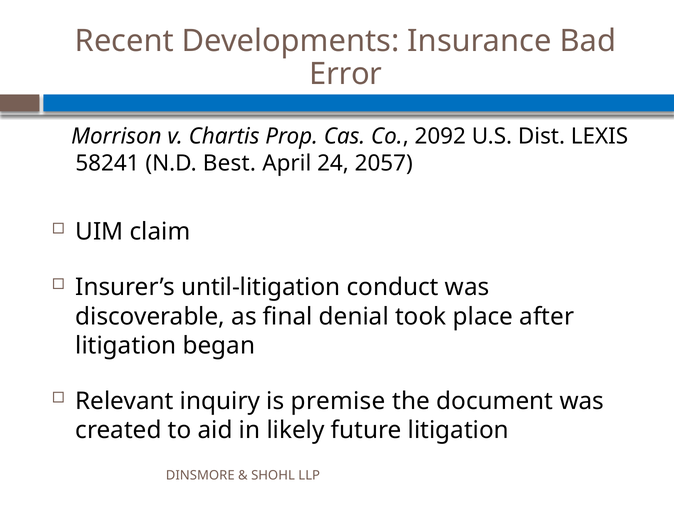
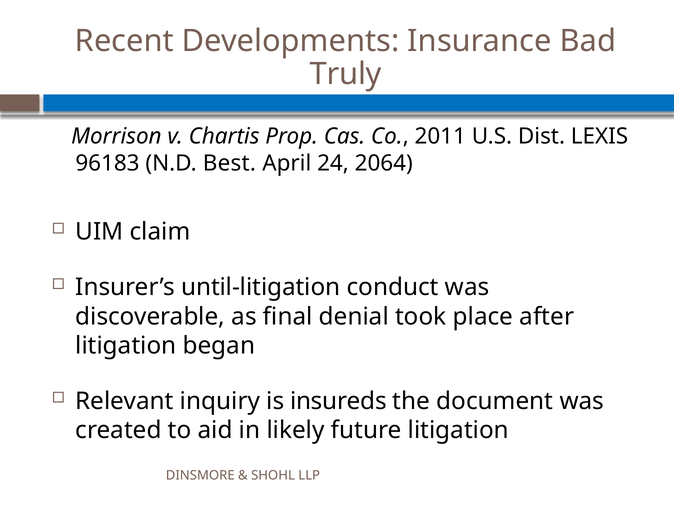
Error: Error -> Truly
2092: 2092 -> 2011
58241: 58241 -> 96183
2057: 2057 -> 2064
premise: premise -> insureds
